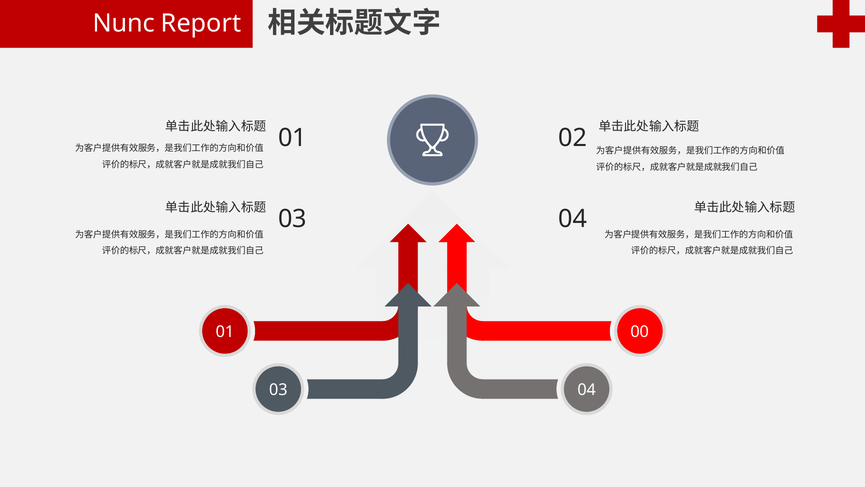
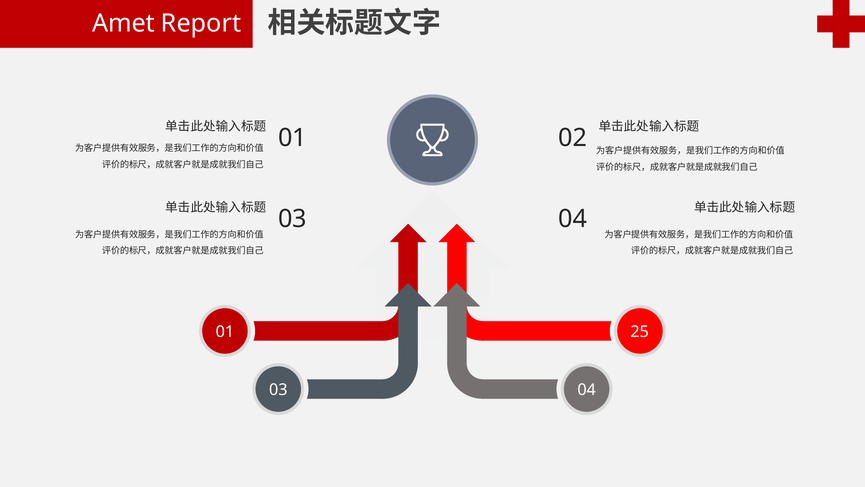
Nunc: Nunc -> Amet
00: 00 -> 25
